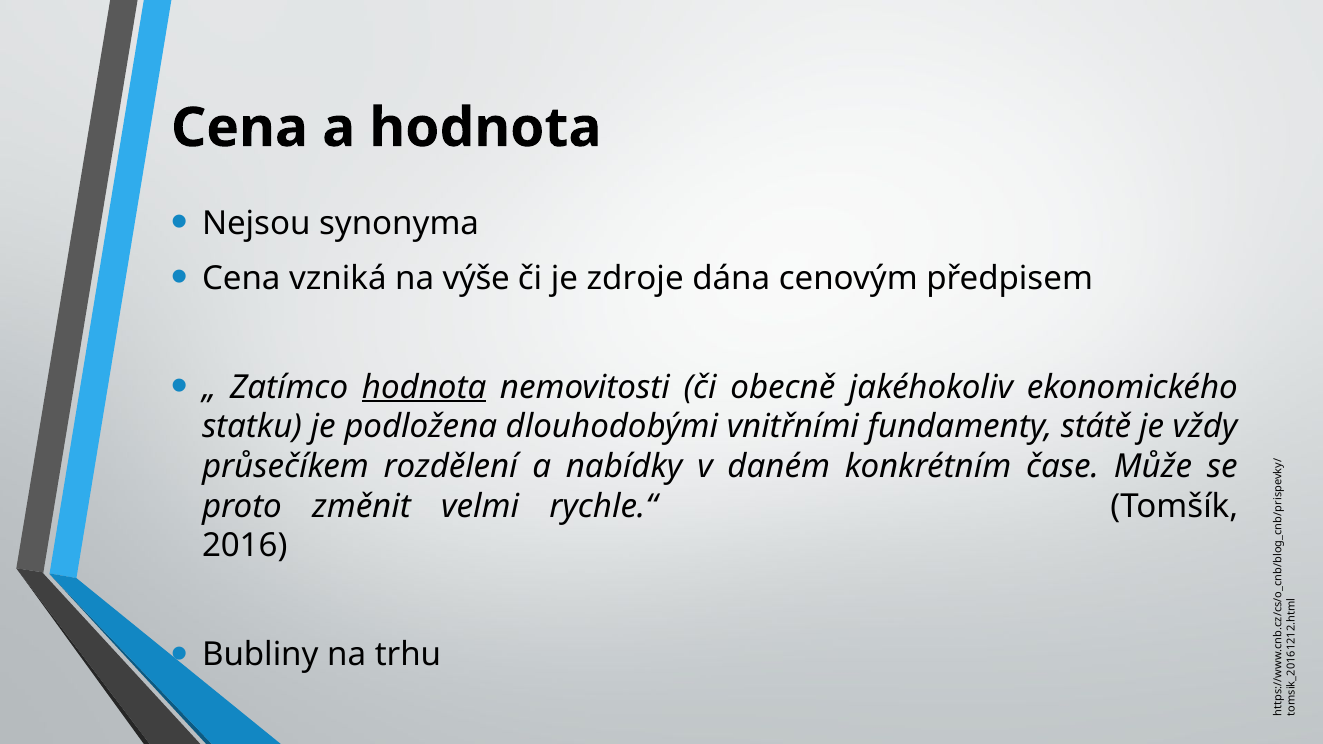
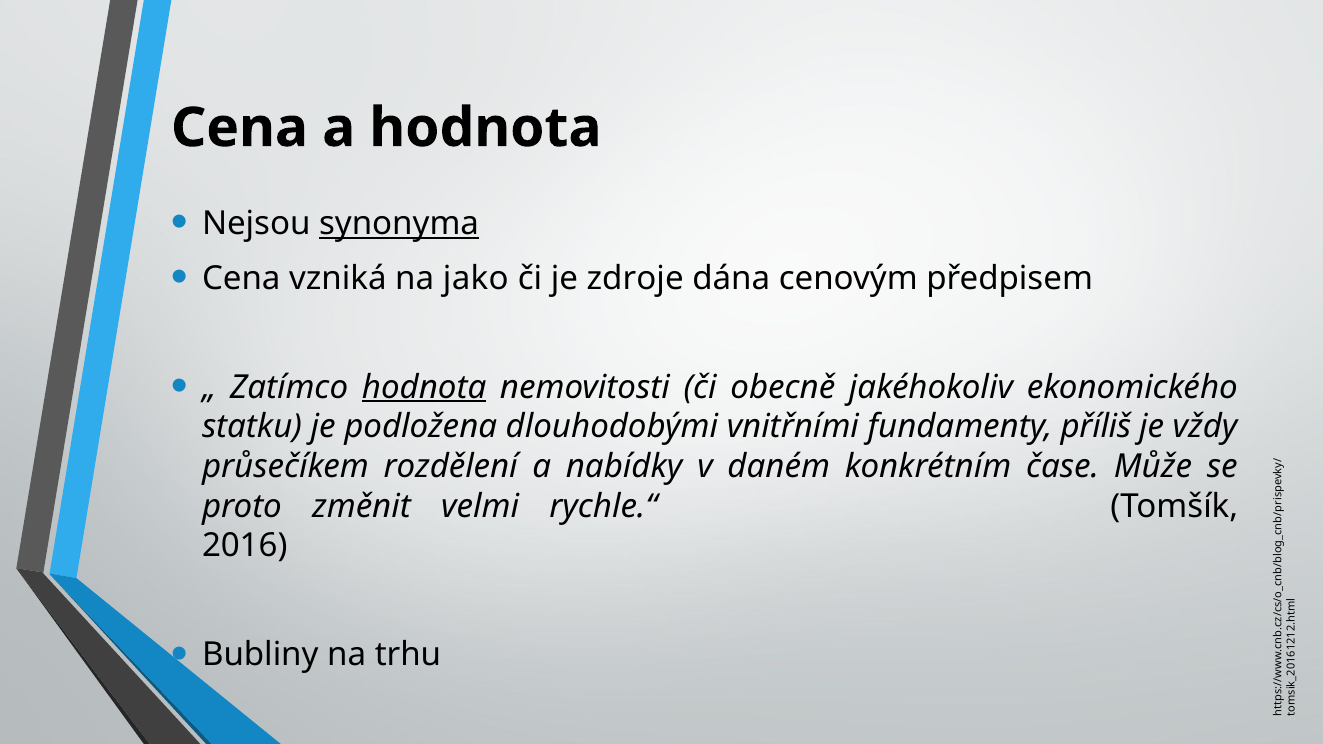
synonyma underline: none -> present
výše: výše -> jako
státě: státě -> příliš
